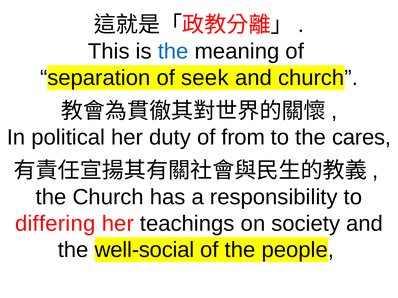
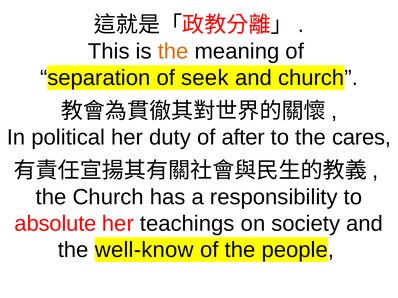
the at (173, 52) colour: blue -> orange
from: from -> after
differing: differing -> absolute
well-social: well-social -> well-know
